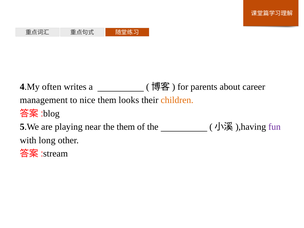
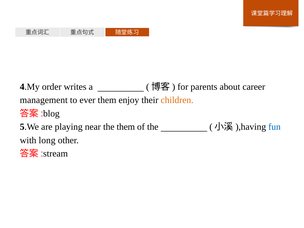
often: often -> order
nice: nice -> ever
looks: looks -> enjoy
fun colour: purple -> blue
